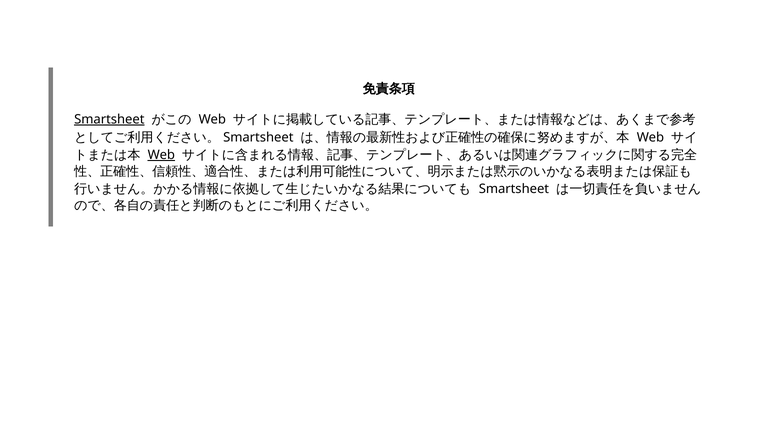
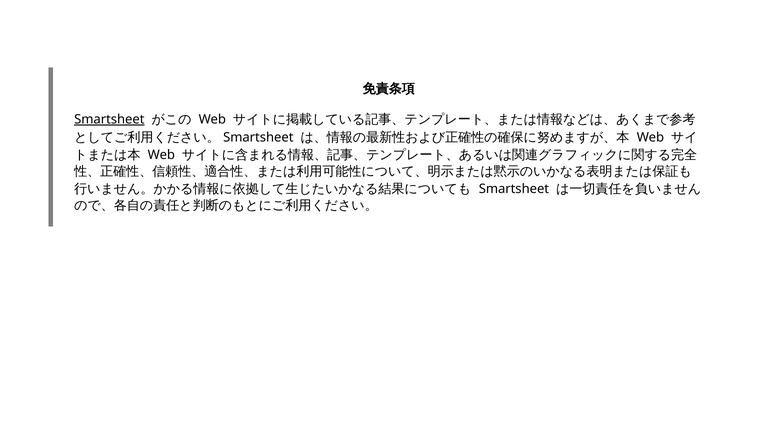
Web at (161, 155) underline: present -> none
